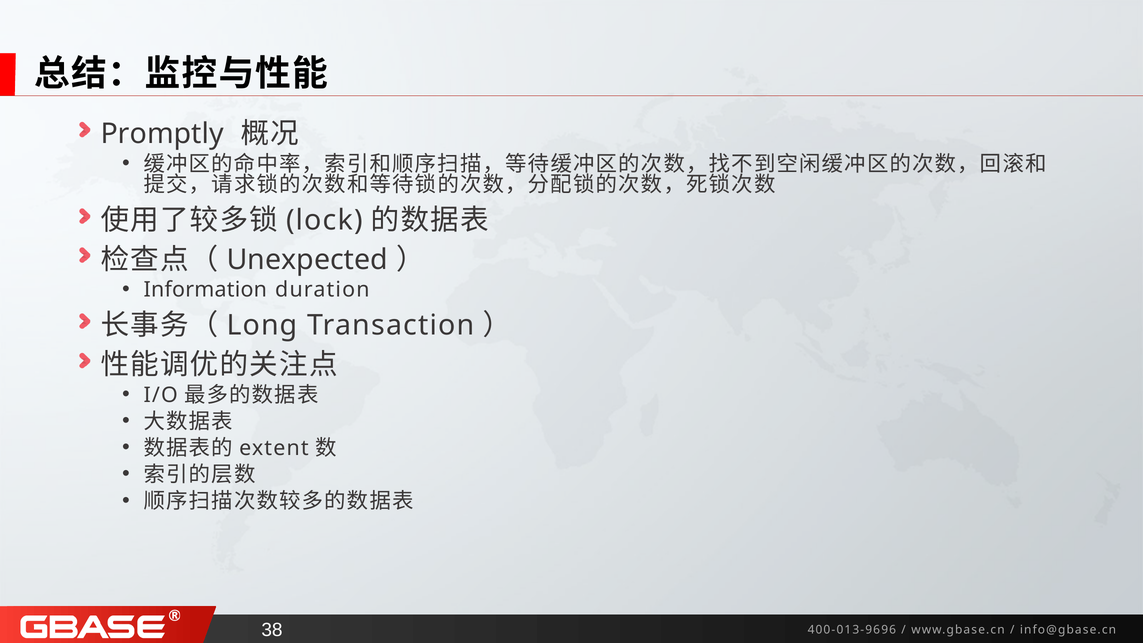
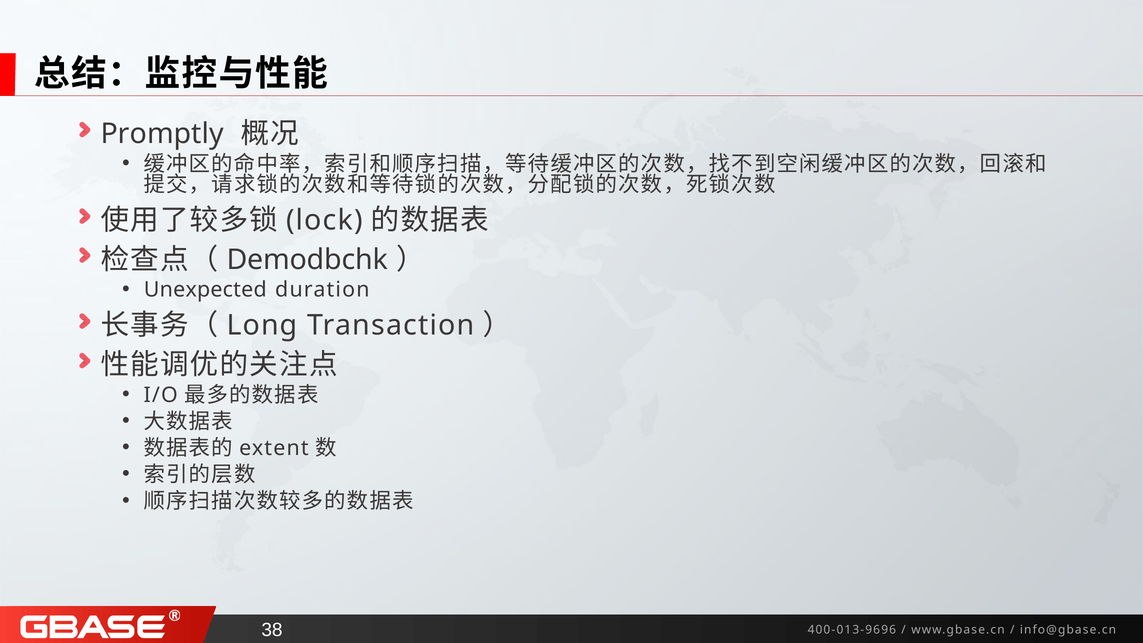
Unexpected: Unexpected -> Demodbchk
Information: Information -> Unexpected
